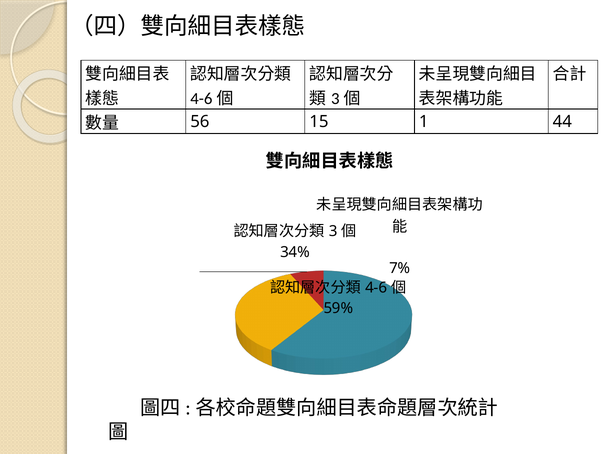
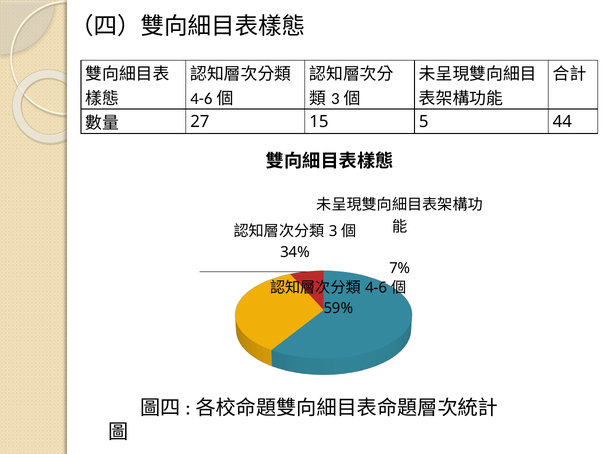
56: 56 -> 27
1: 1 -> 5
